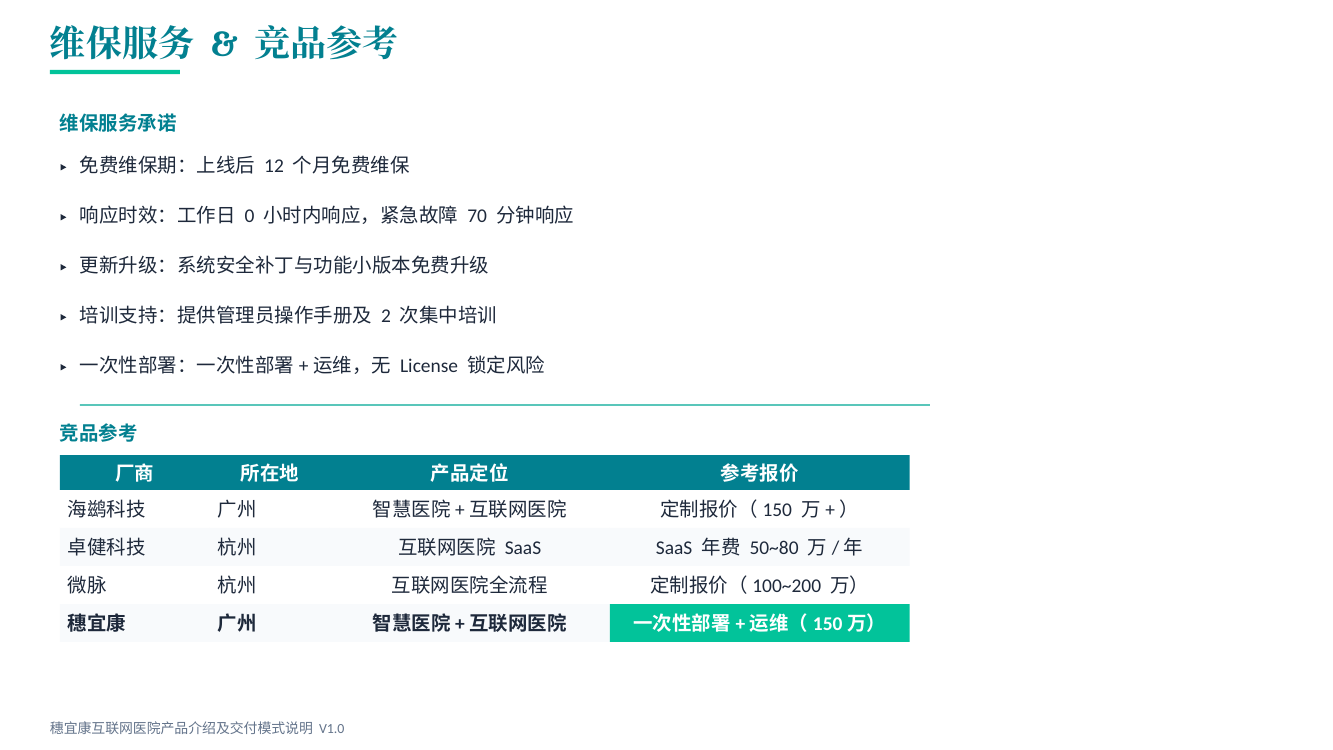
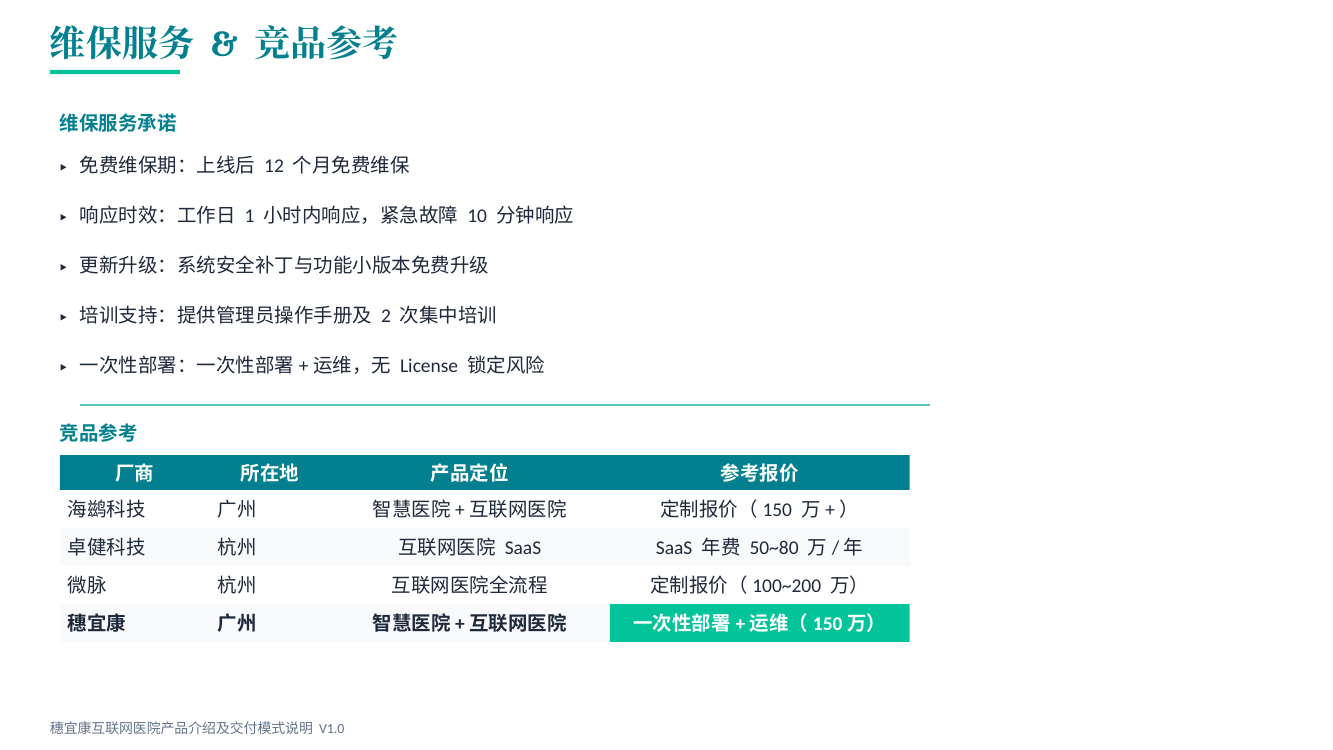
0: 0 -> 1
70: 70 -> 10
